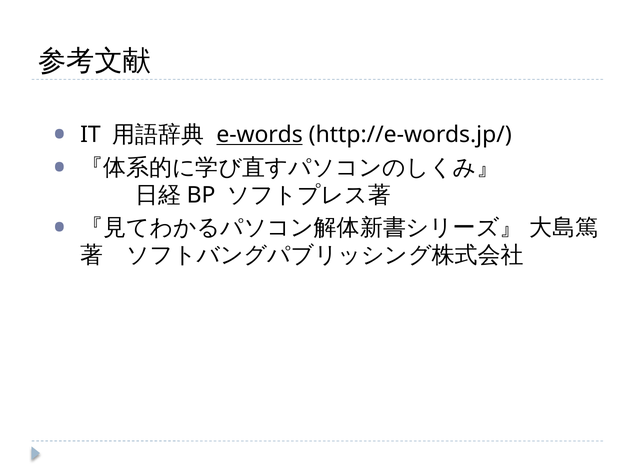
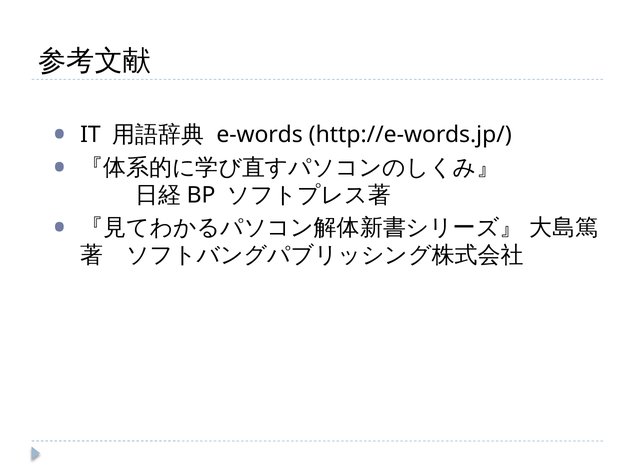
e-words underline: present -> none
